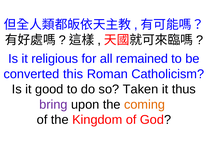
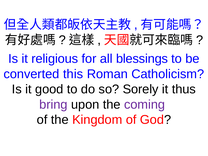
remained: remained -> blessings
Taken: Taken -> Sorely
coming colour: orange -> purple
